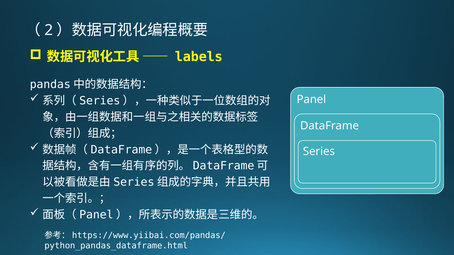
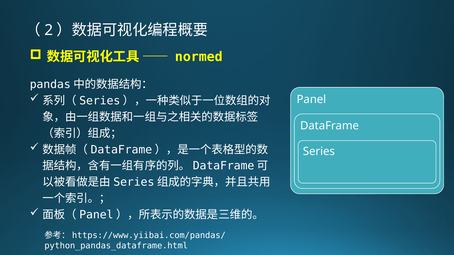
labels: labels -> normed
